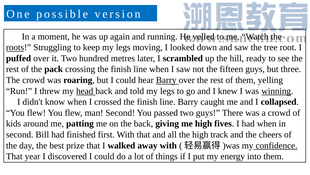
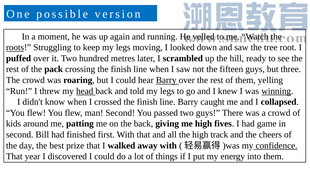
had when: when -> game
